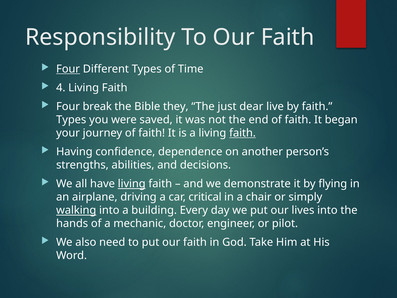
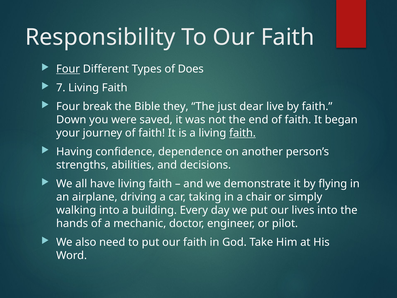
Time: Time -> Does
4: 4 -> 7
Types at (71, 120): Types -> Down
living at (132, 184) underline: present -> none
critical: critical -> taking
walking underline: present -> none
